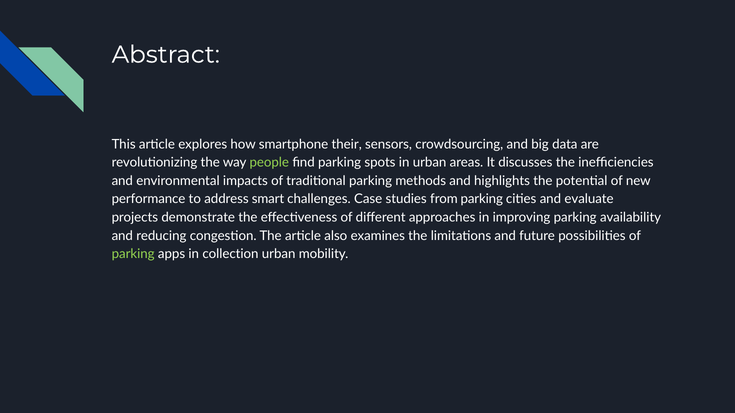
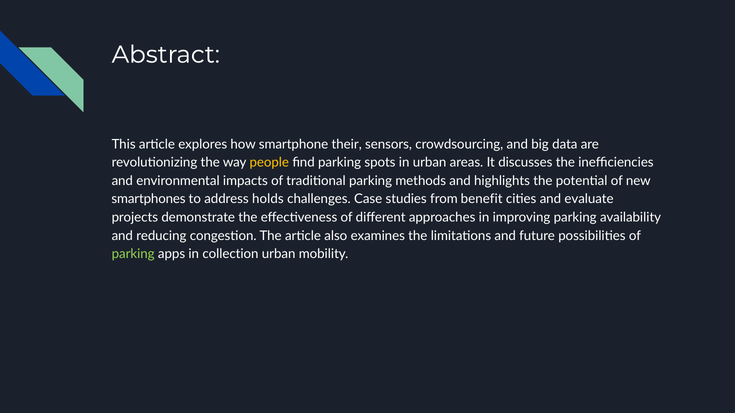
people colour: light green -> yellow
performance: performance -> smartphones
smart: smart -> holds
from parking: parking -> benefit
